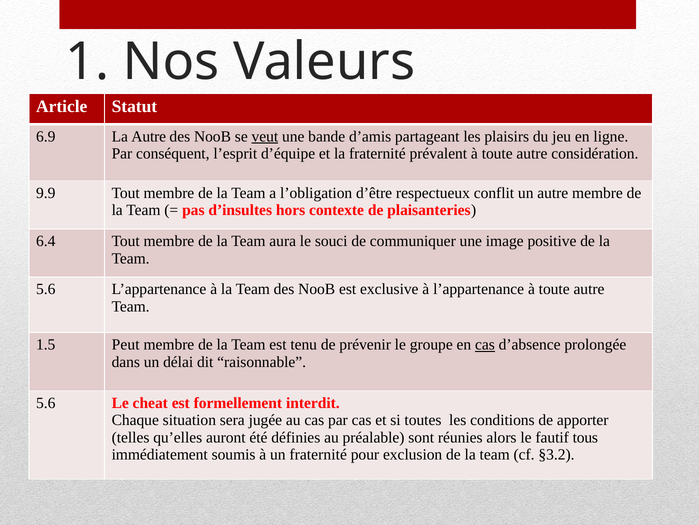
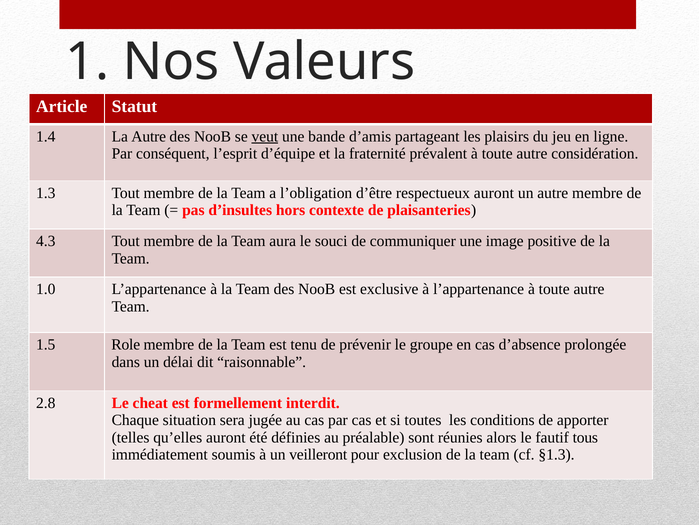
6.9: 6.9 -> 1.4
9.9: 9.9 -> 1.3
respectueux conflit: conflit -> auront
6.4: 6.4 -> 4.3
5.6 at (46, 289): 5.6 -> 1.0
Peut: Peut -> Role
cas at (485, 344) underline: present -> none
5.6 at (46, 402): 5.6 -> 2.8
un fraternité: fraternité -> veilleront
§3.2: §3.2 -> §1.3
